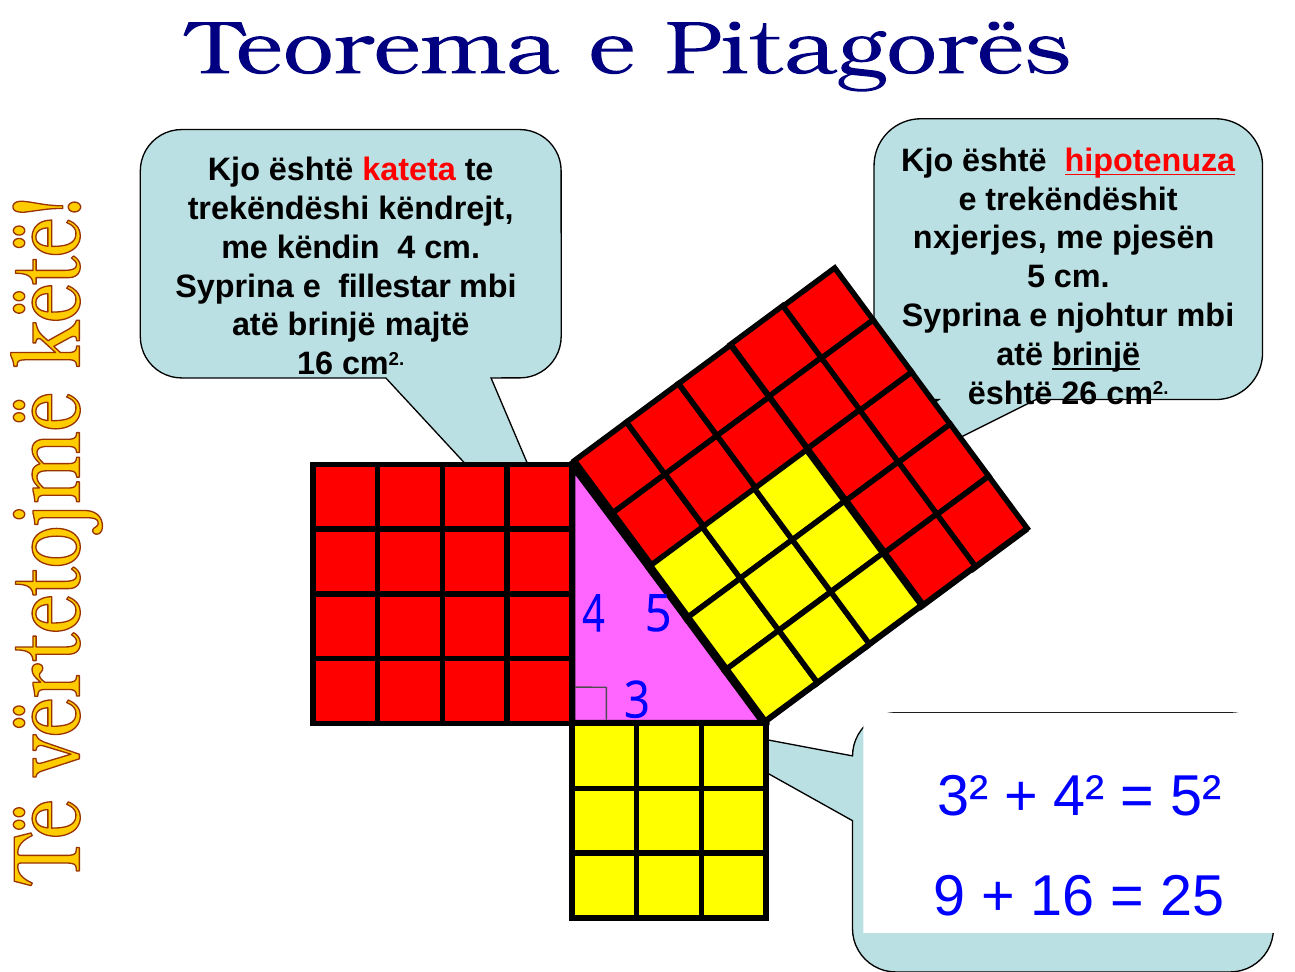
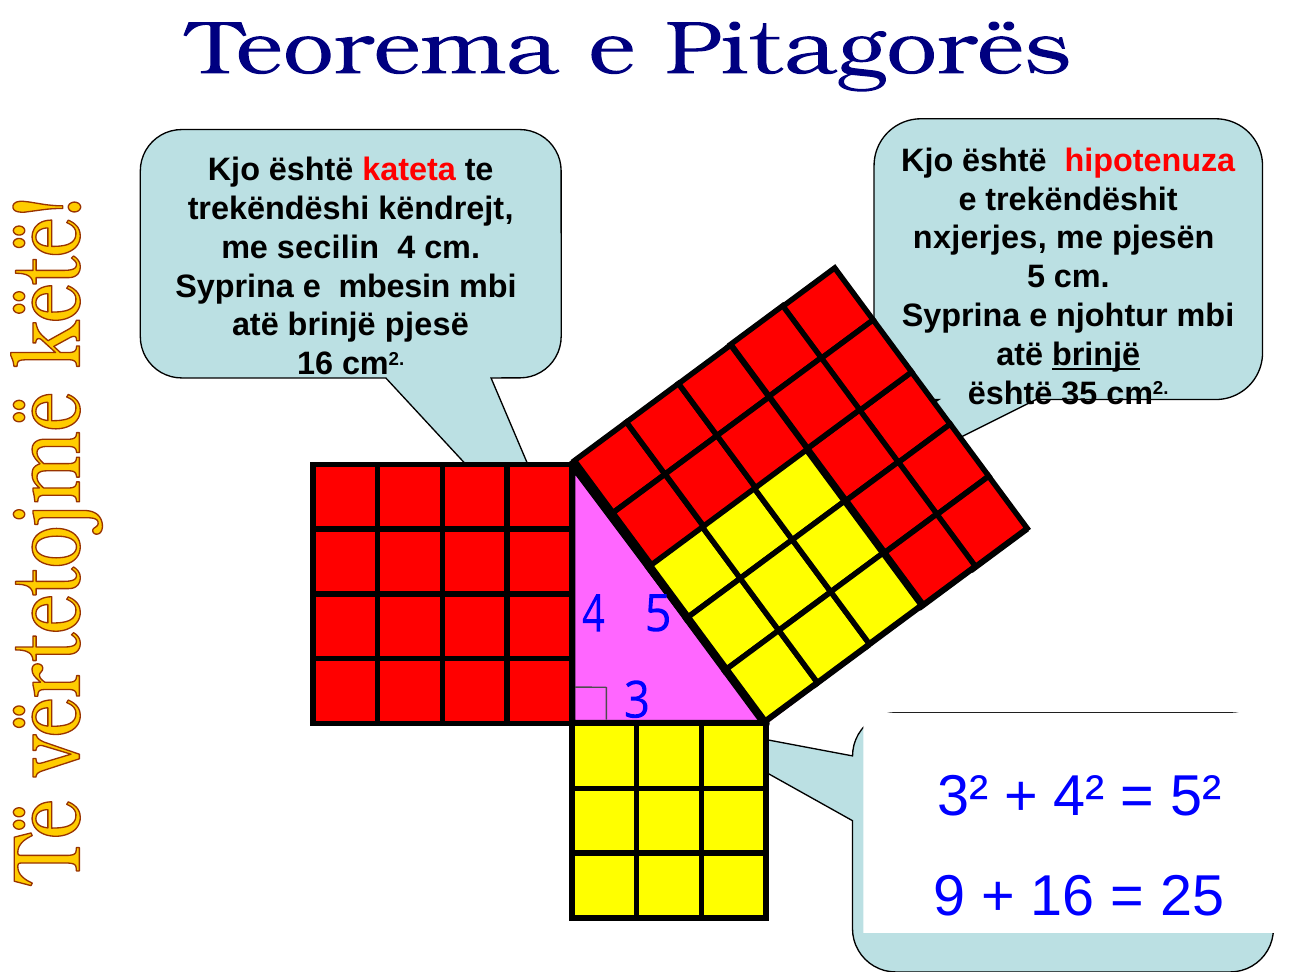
hipotenuza underline: present -> none
këndin: këndin -> secilin
fillestar: fillestar -> mbesin
majtë: majtë -> pjesë
26: 26 -> 35
